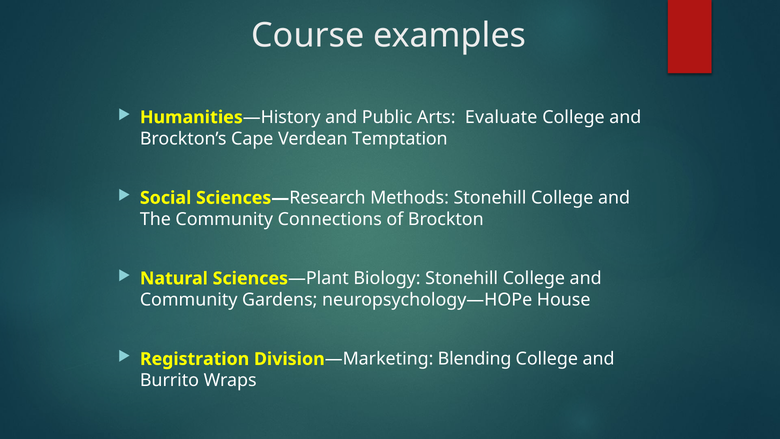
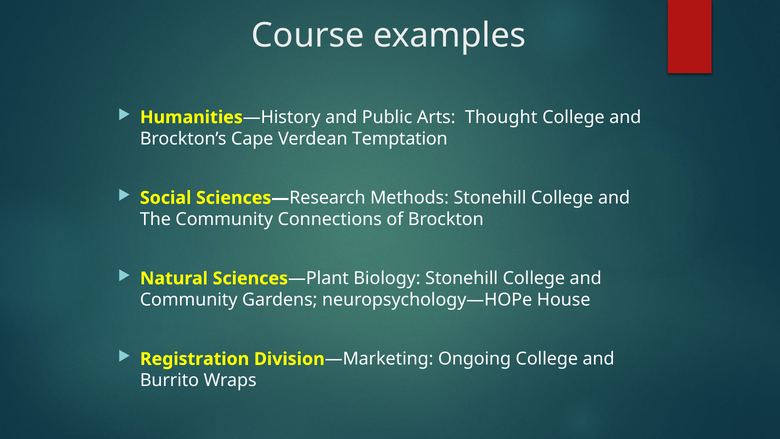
Evaluate: Evaluate -> Thought
Blending: Blending -> Ongoing
